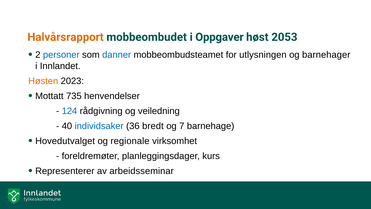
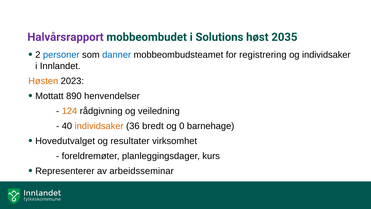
Halvårsrapport colour: orange -> purple
Oppgaver: Oppgaver -> Solutions
2053: 2053 -> 2035
utlysningen: utlysningen -> registrering
og barnehager: barnehager -> individsaker
735: 735 -> 890
124 colour: blue -> orange
individsaker at (99, 126) colour: blue -> orange
7: 7 -> 0
regionale: regionale -> resultater
